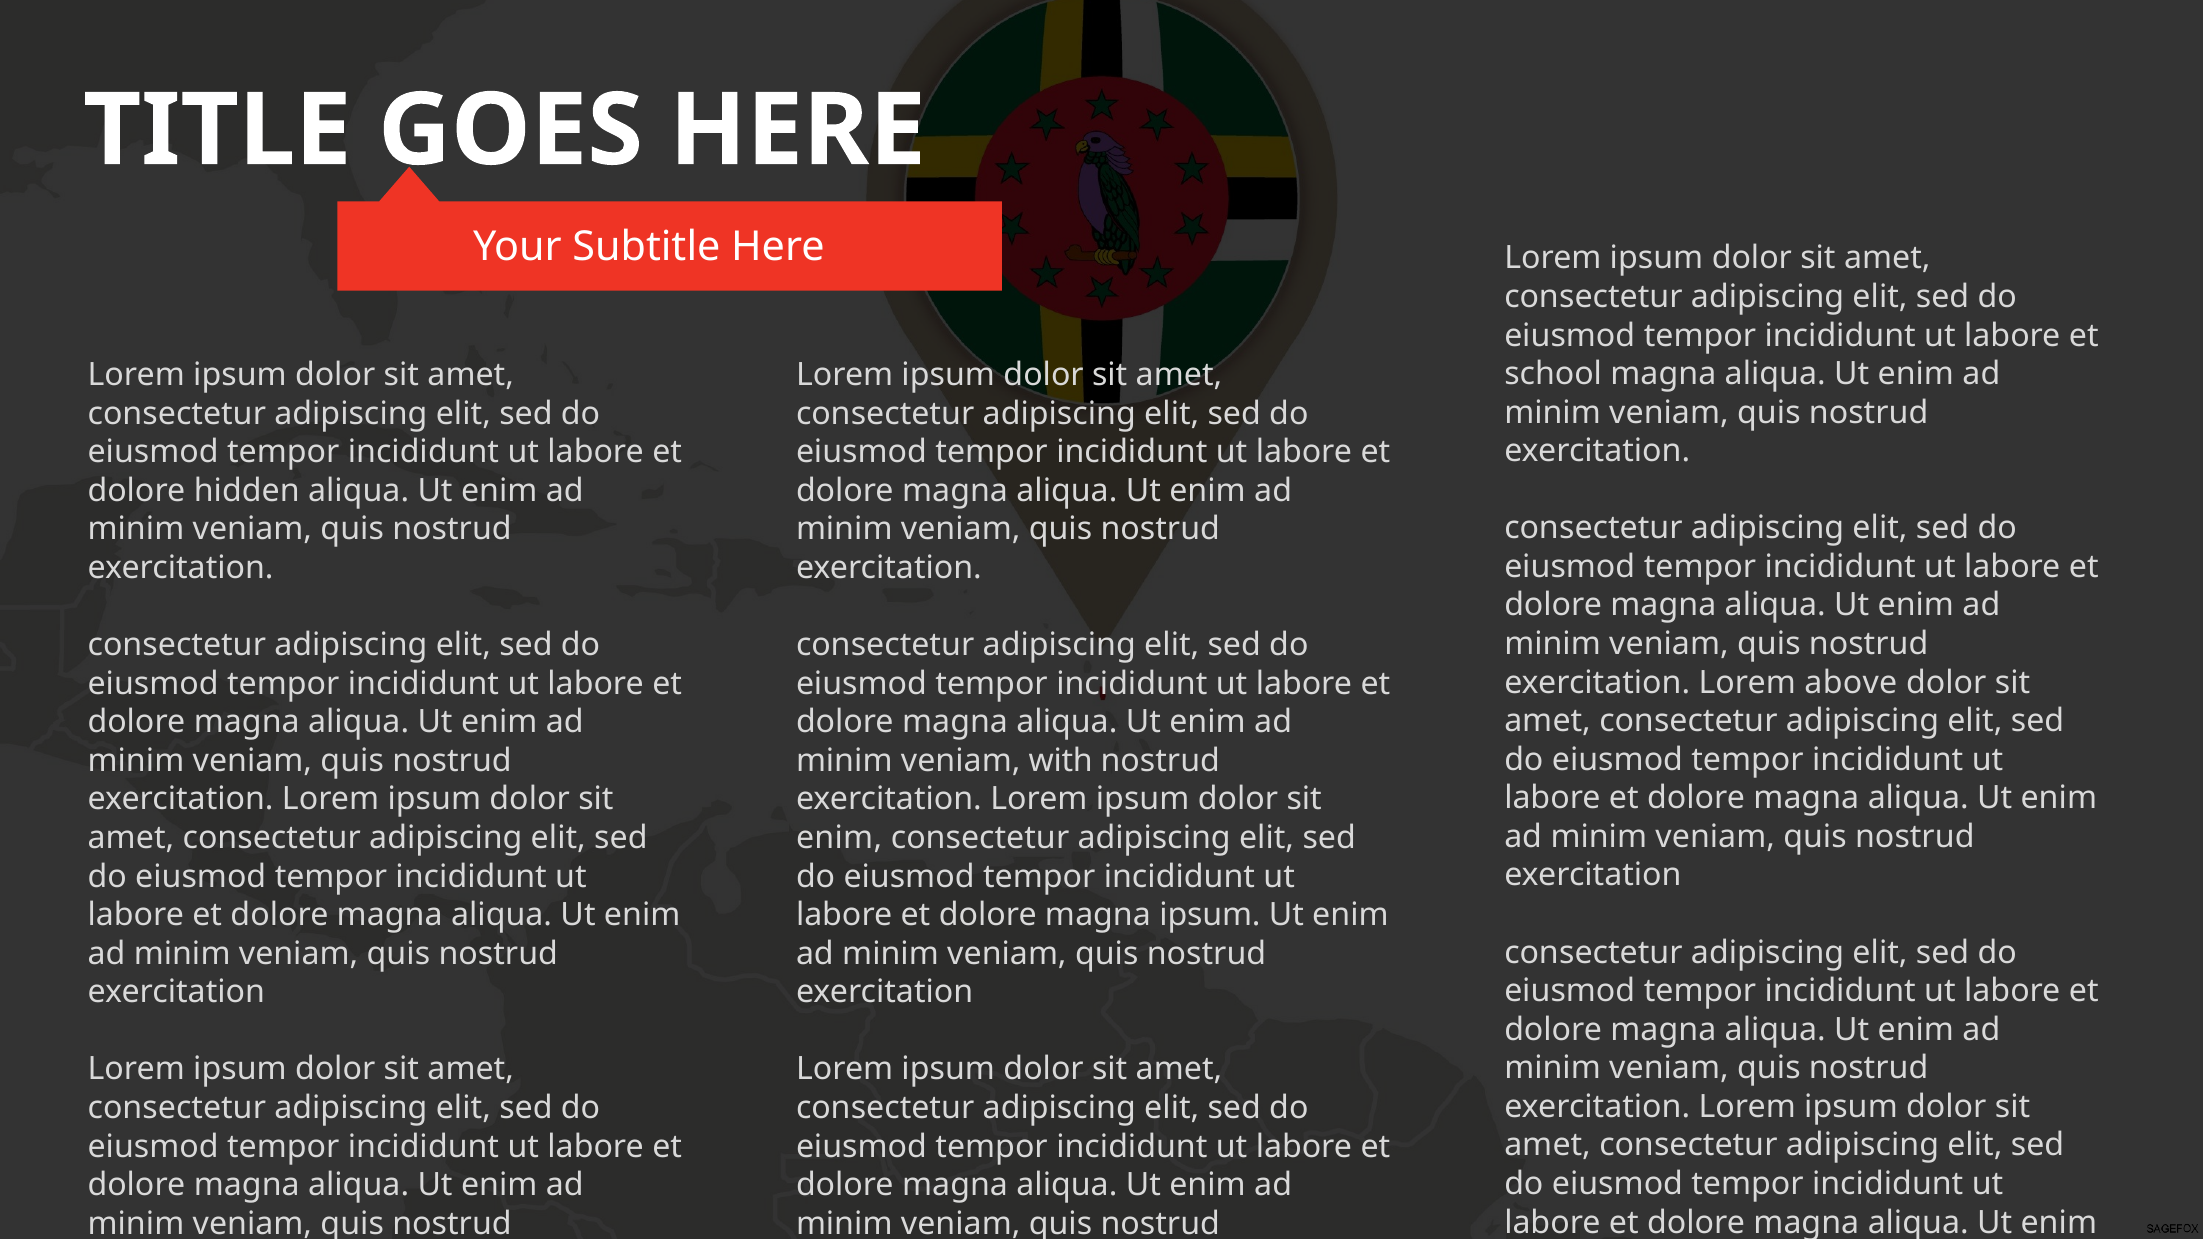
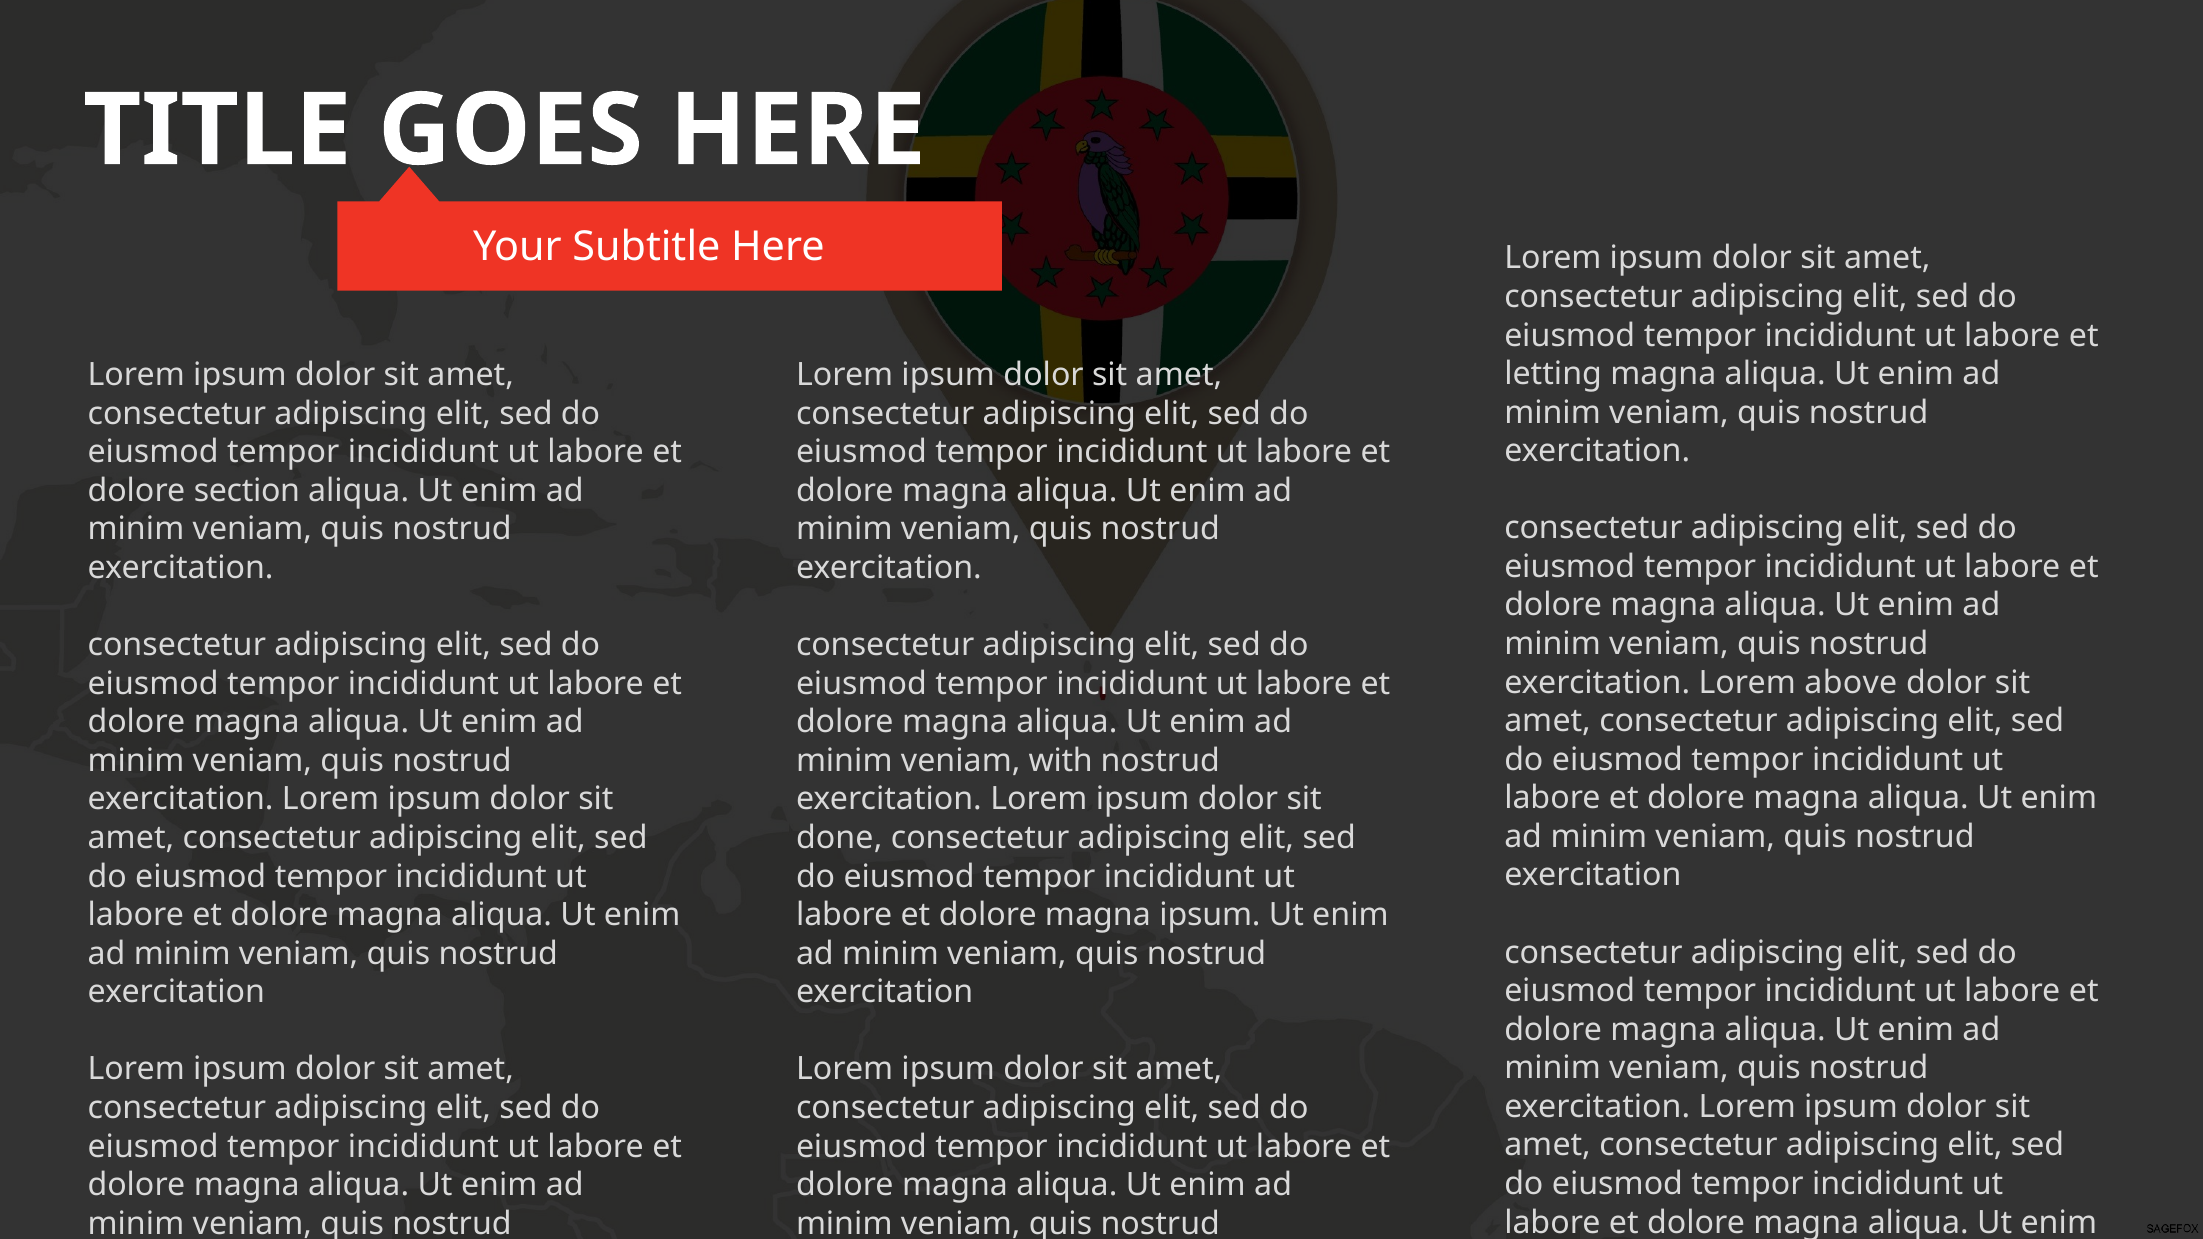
school: school -> letting
hidden: hidden -> section
enim at (839, 838): enim -> done
